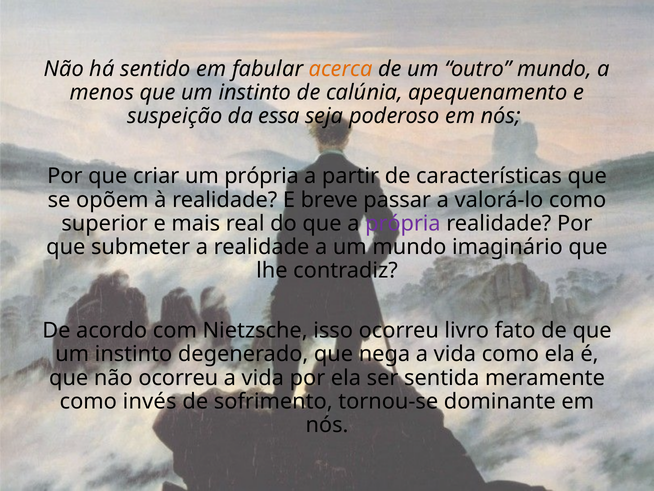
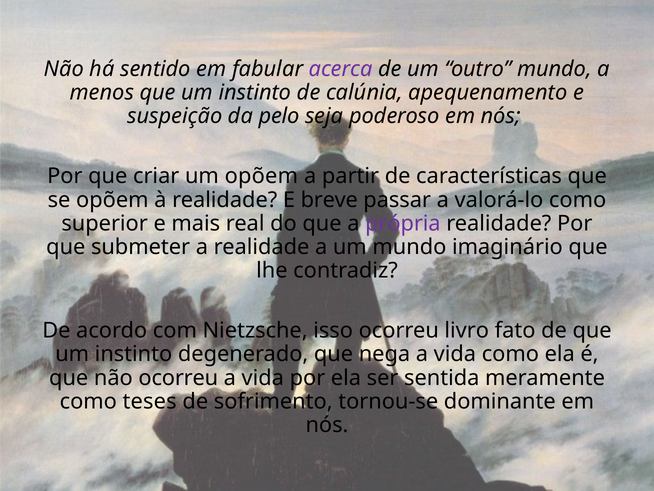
acerca colour: orange -> purple
essa: essa -> pelo
um própria: própria -> opõem
invés: invés -> teses
